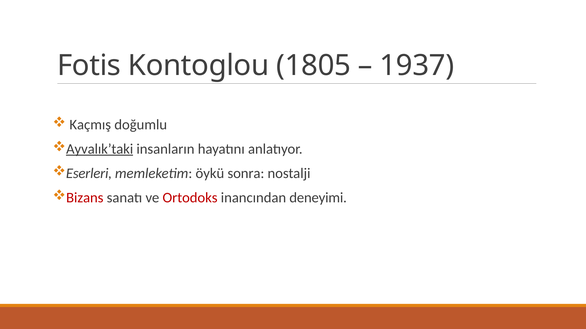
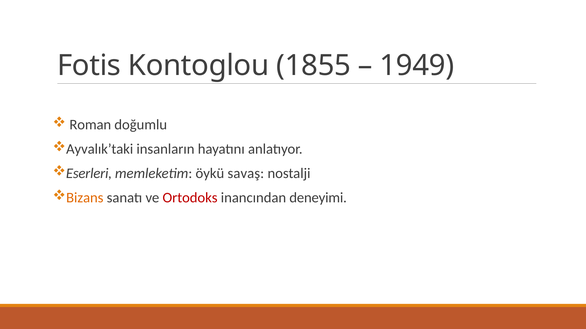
1805: 1805 -> 1855
1937: 1937 -> 1949
Kaçmış: Kaçmış -> Roman
Ayvalık’taki underline: present -> none
sonra: sonra -> savaş
Bizans colour: red -> orange
